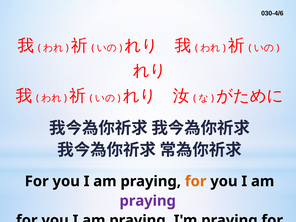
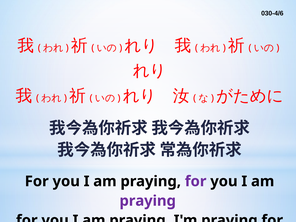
for at (196, 181) colour: orange -> purple
